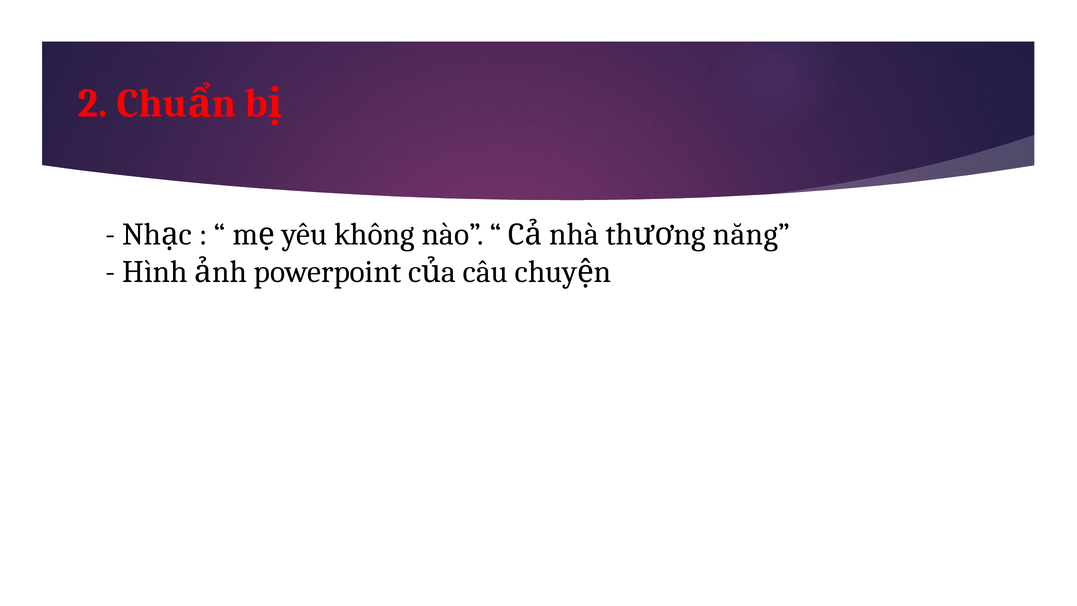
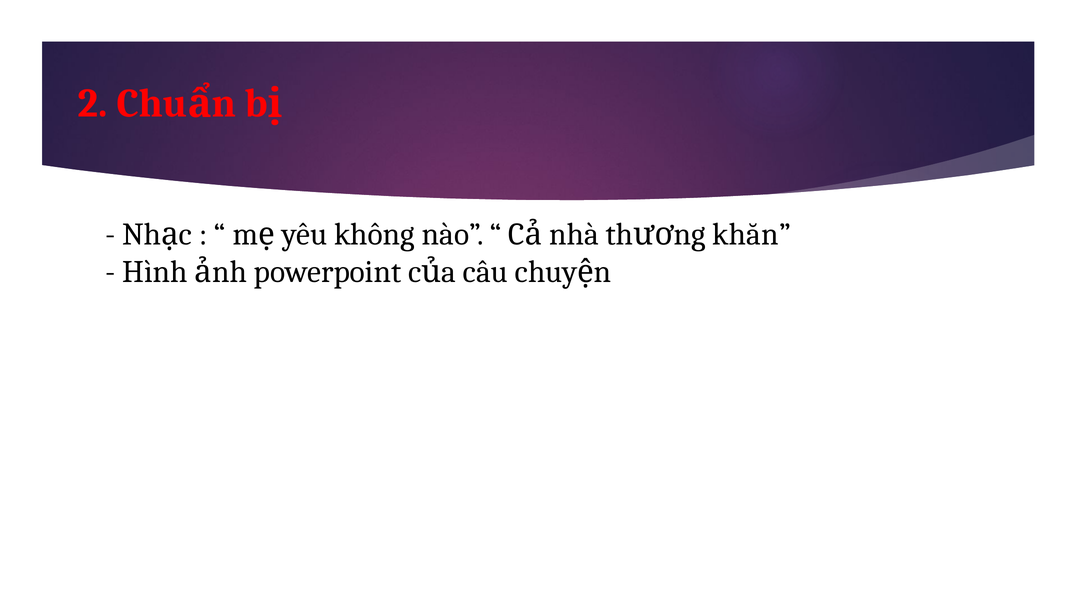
năng: năng -> khăn
